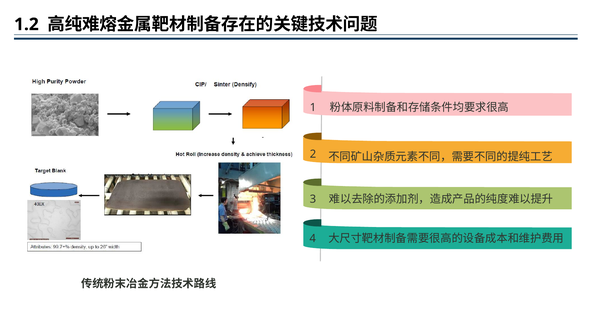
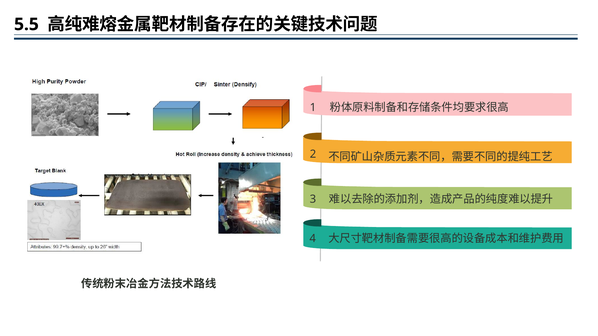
1.2: 1.2 -> 5.5
